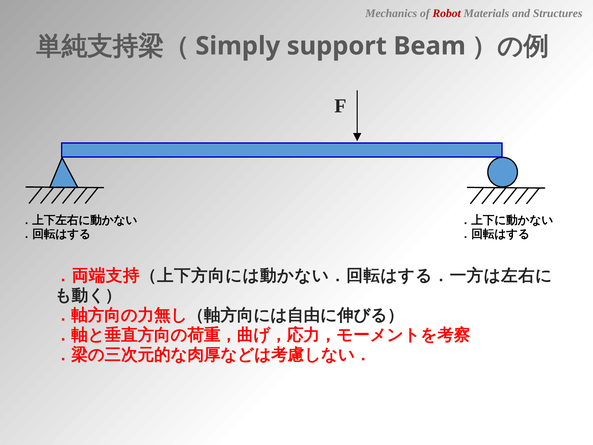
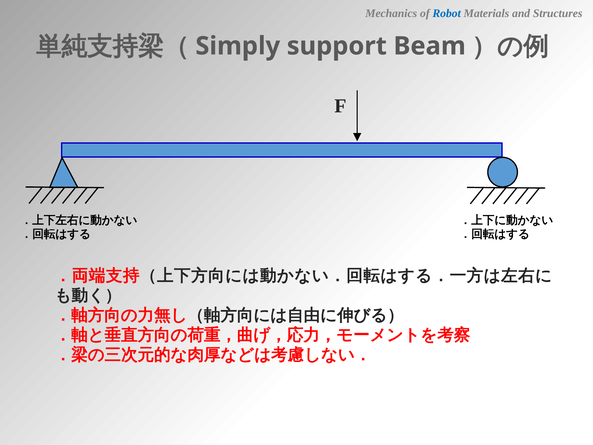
Robot colour: red -> blue
